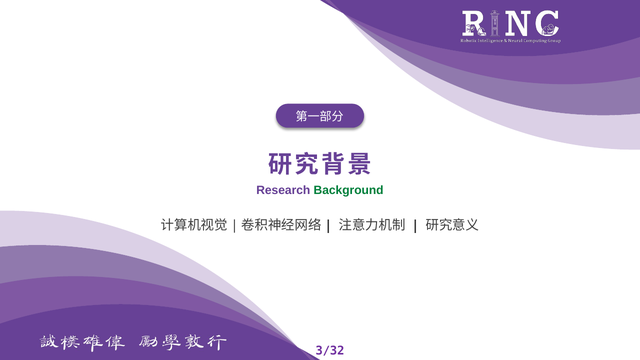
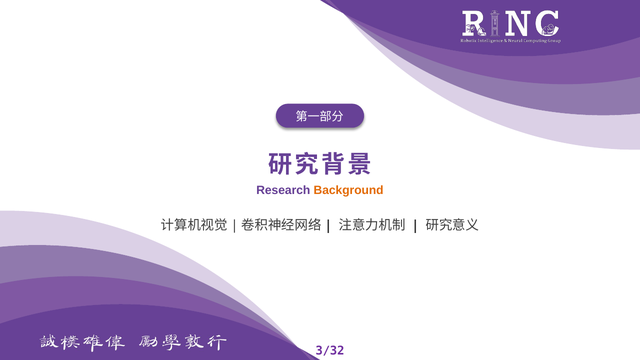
Background colour: green -> orange
